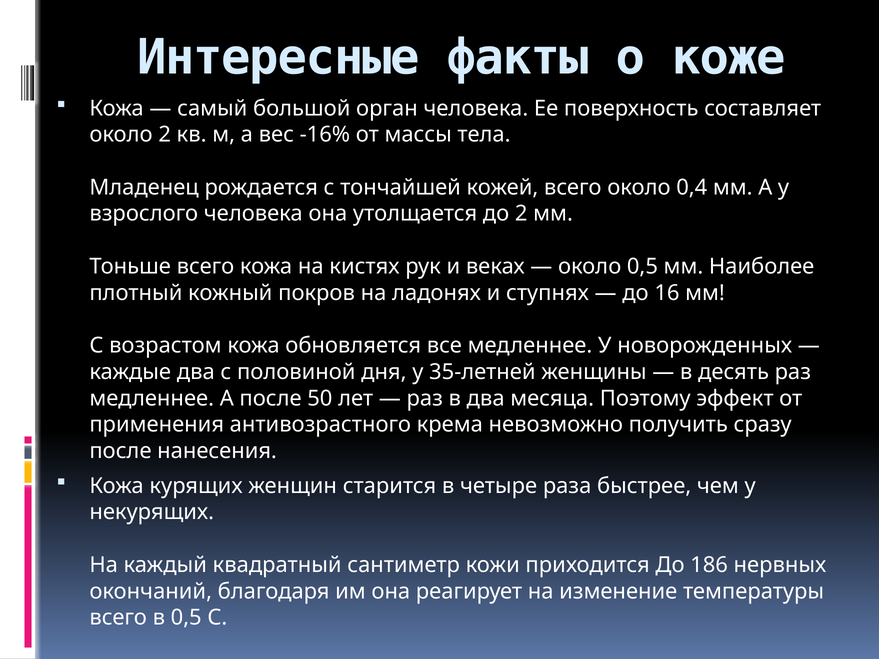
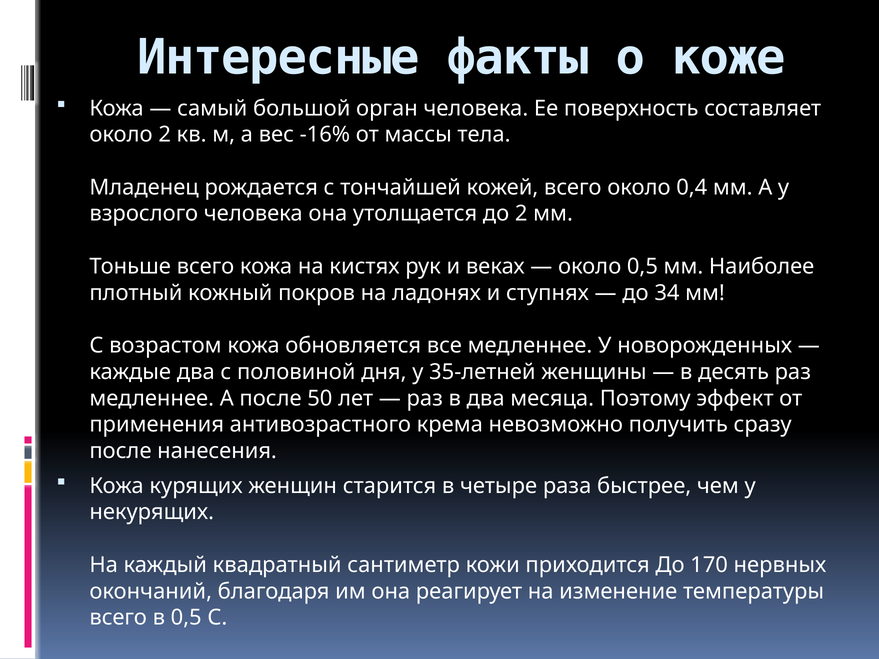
16: 16 -> 34
186: 186 -> 170
